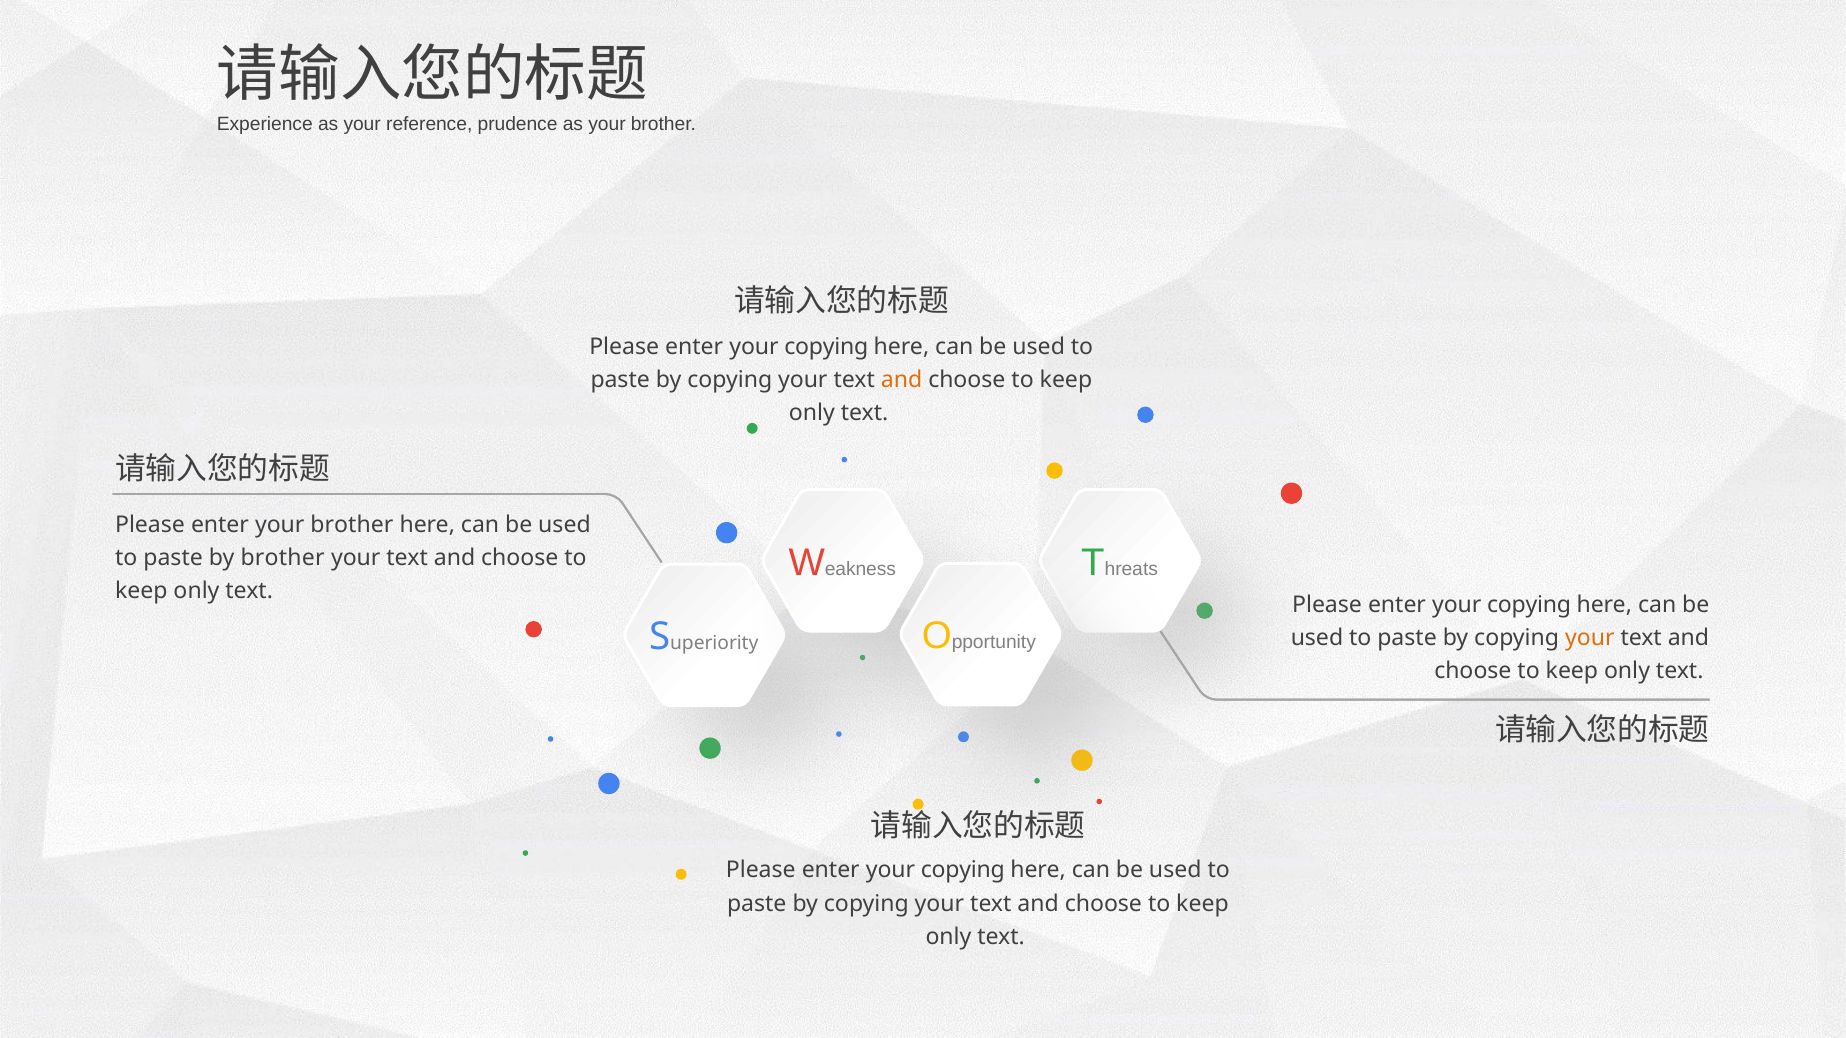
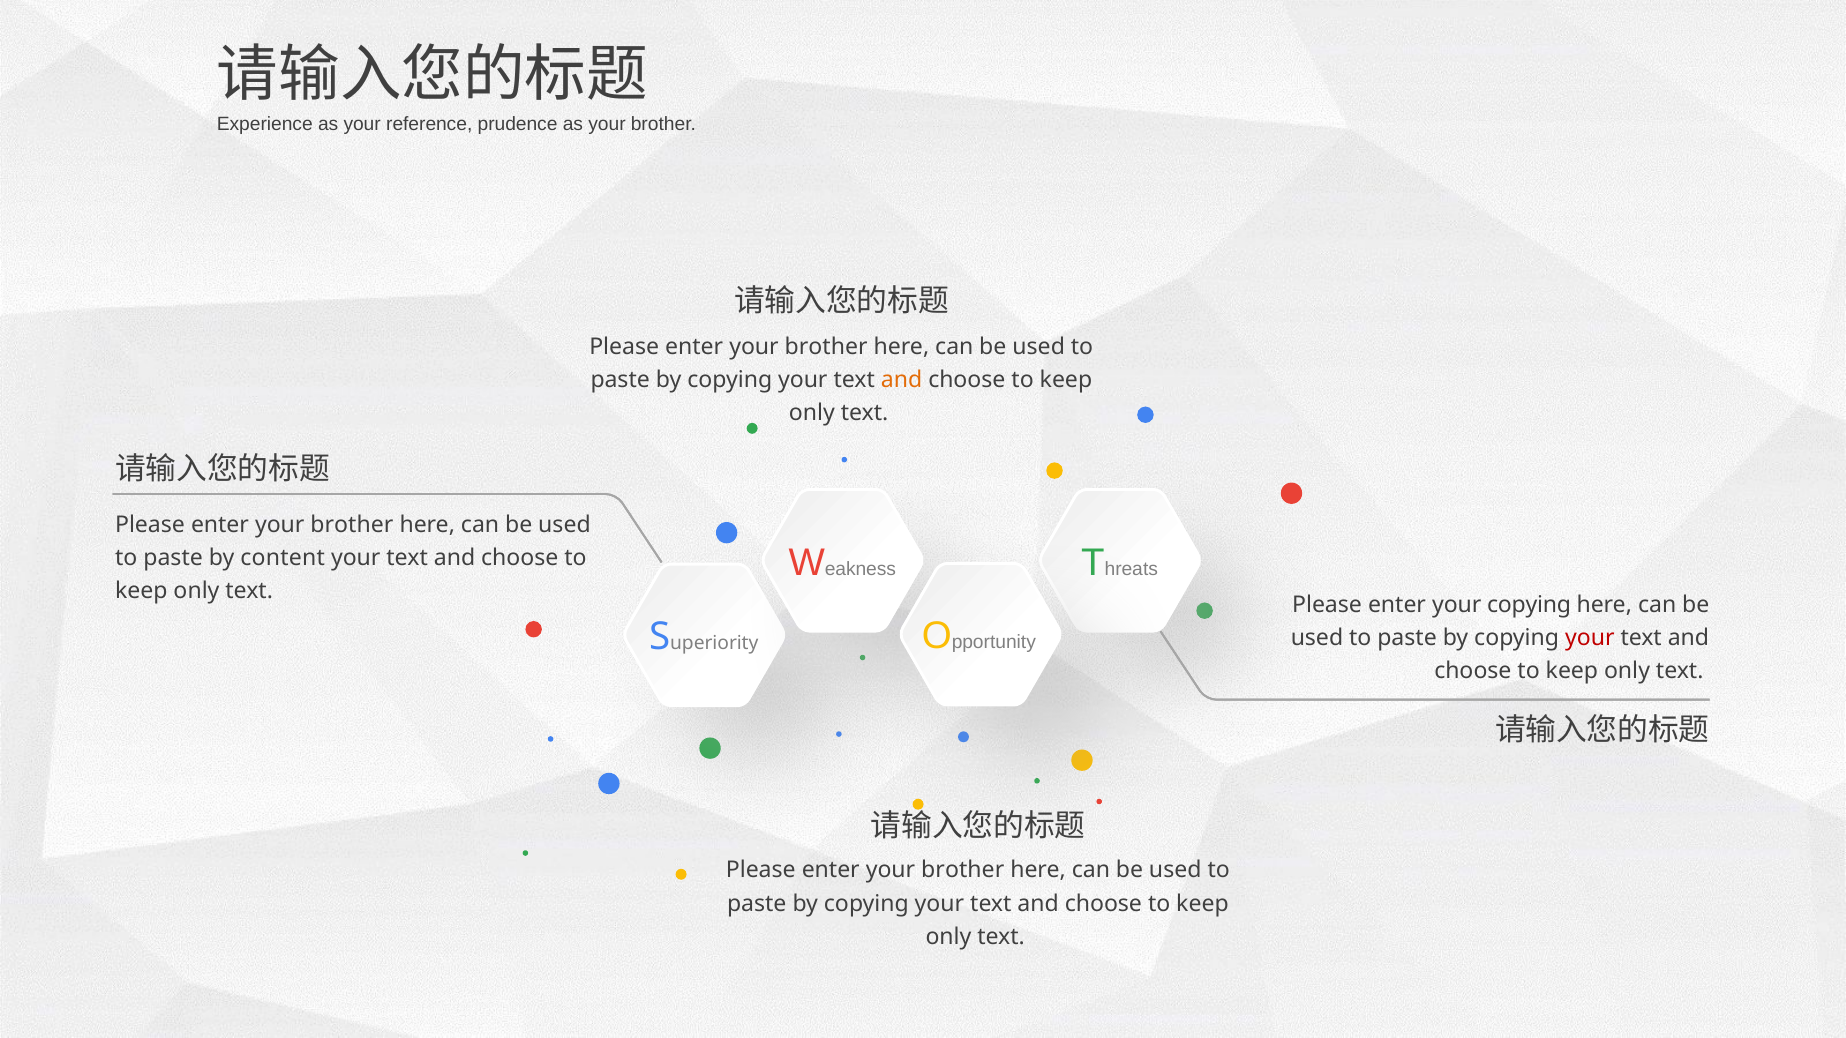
copying at (826, 347): copying -> brother
by brother: brother -> content
your at (1590, 638) colour: orange -> red
copying at (963, 871): copying -> brother
